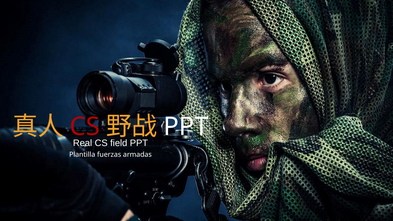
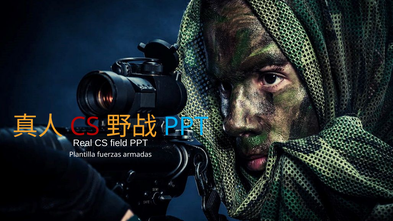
PPT at (186, 127) colour: white -> light blue
